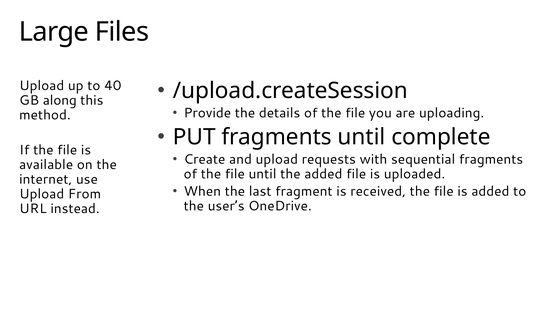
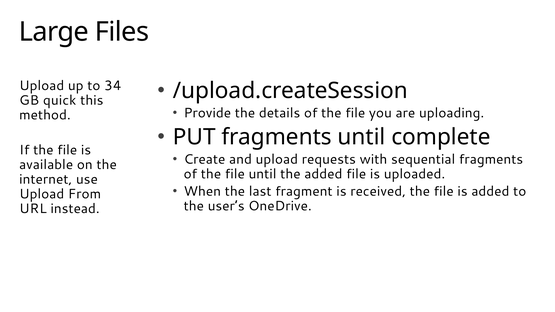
40: 40 -> 34
along: along -> quick
